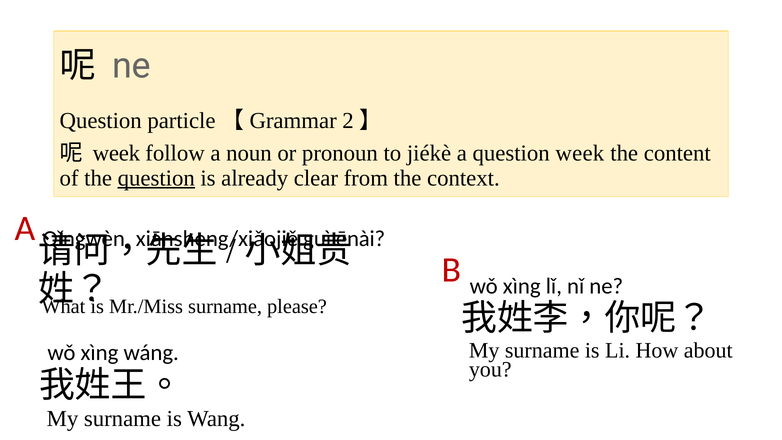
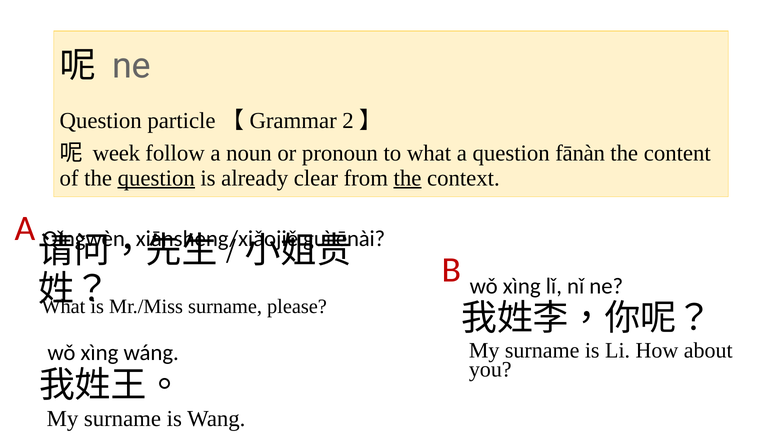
to jiékè: jiékè -> what
question week: week -> fānàn
the at (408, 178) underline: none -> present
